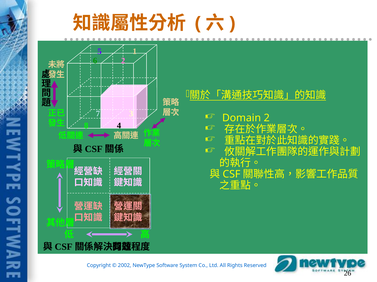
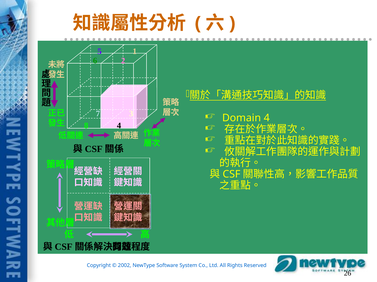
Domain 2: 2 -> 4
